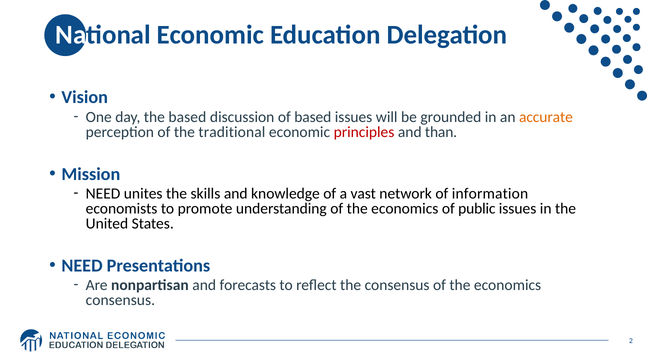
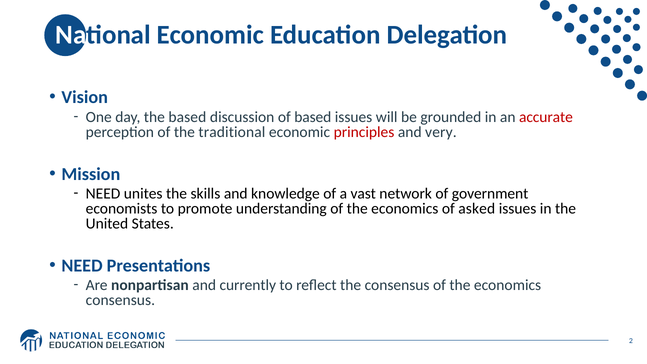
accurate colour: orange -> red
than: than -> very
information: information -> government
public: public -> asked
forecasts: forecasts -> currently
